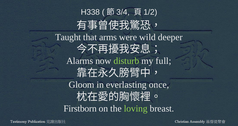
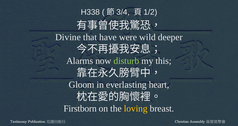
Taught: Taught -> Divine
arms: arms -> have
full: full -> this
once: once -> heart
loving colour: light green -> yellow
